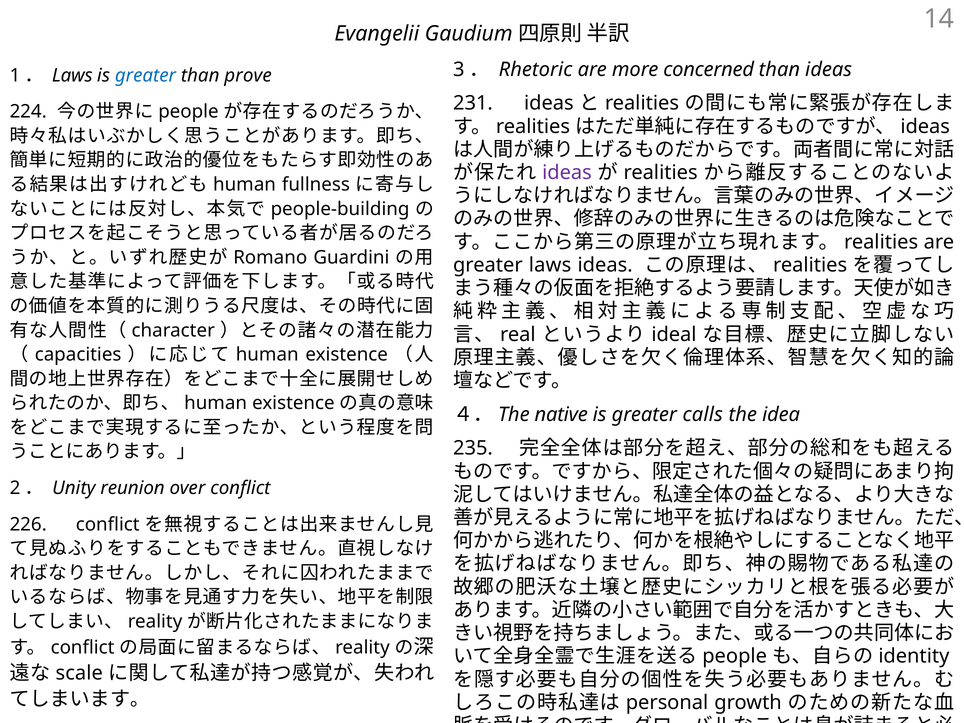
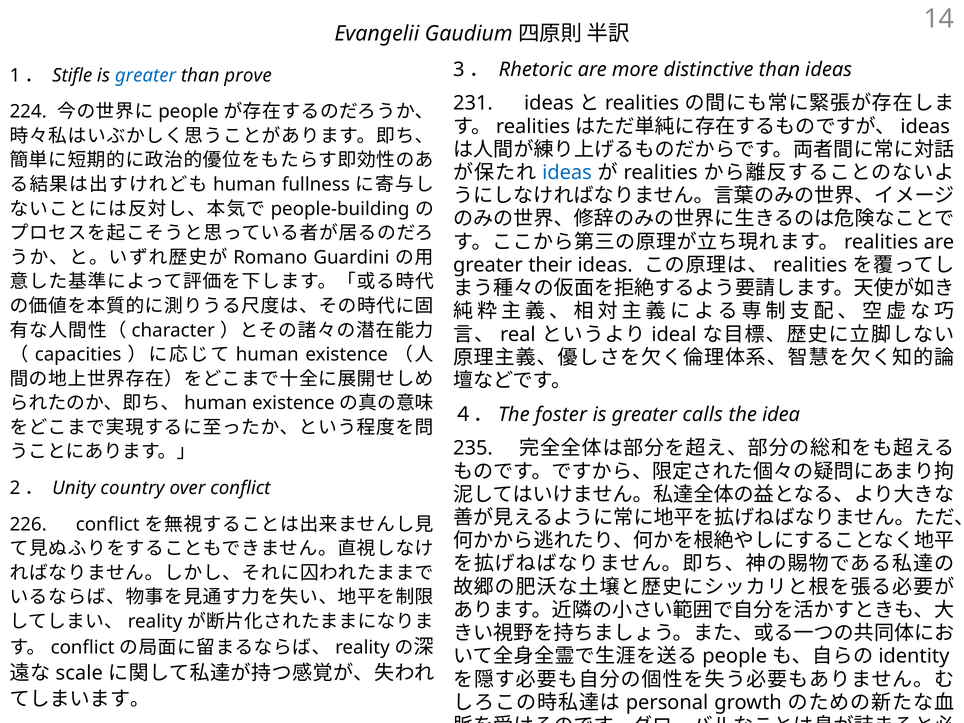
concerned: concerned -> distinctive
1． Laws: Laws -> Stifle
ideas at (567, 173) colour: purple -> blue
greater laws: laws -> their
native: native -> foster
reunion: reunion -> country
